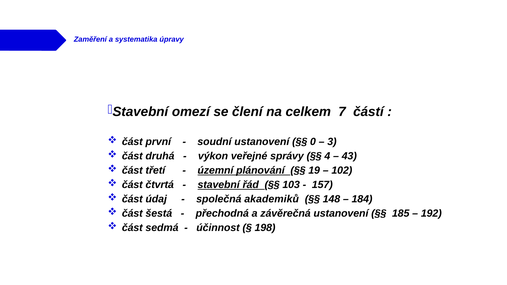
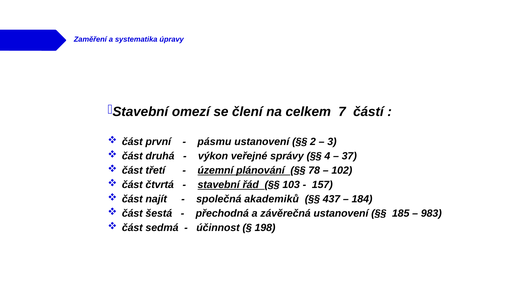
soudní: soudní -> pásmu
0: 0 -> 2
43: 43 -> 37
19: 19 -> 78
údaj: údaj -> najít
148: 148 -> 437
192: 192 -> 983
